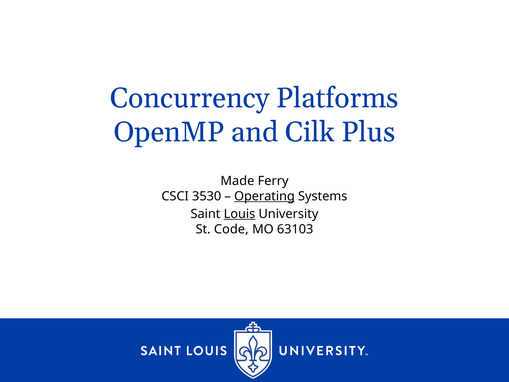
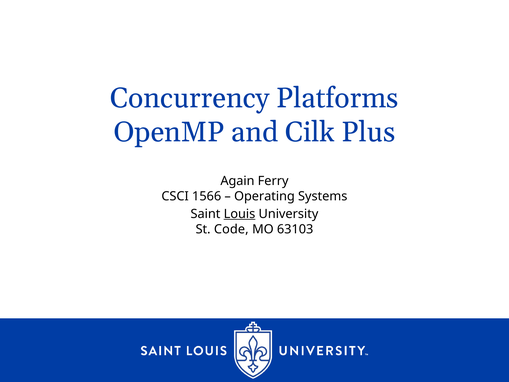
Made: Made -> Again
3530: 3530 -> 1566
Operating underline: present -> none
